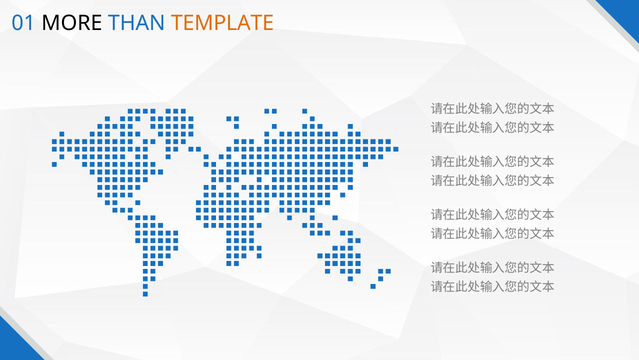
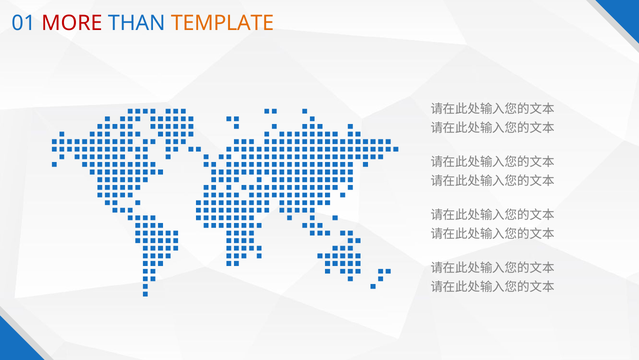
MORE colour: black -> red
